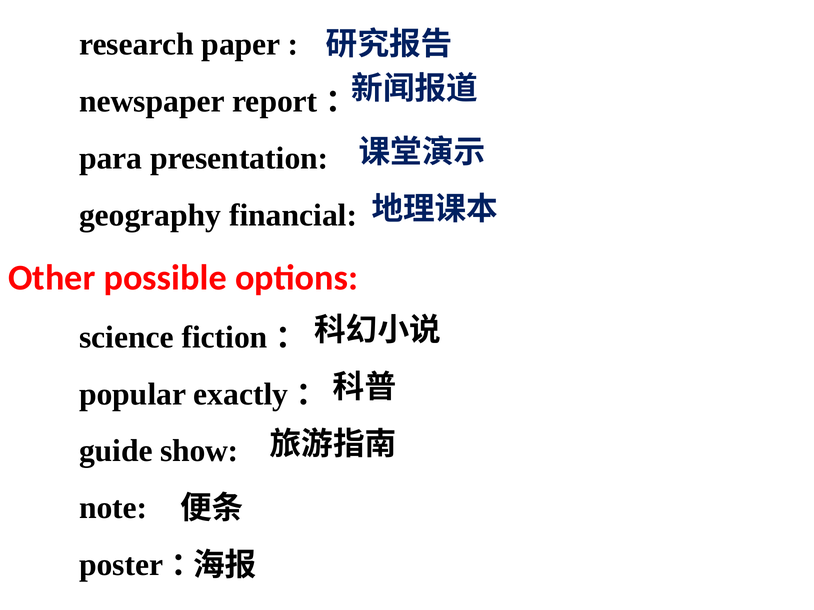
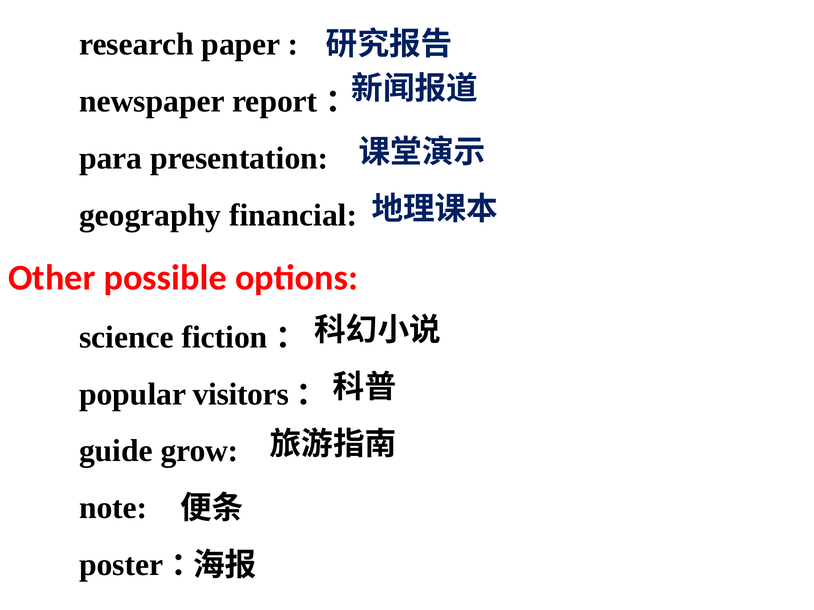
exactly: exactly -> visitors
show: show -> grow
